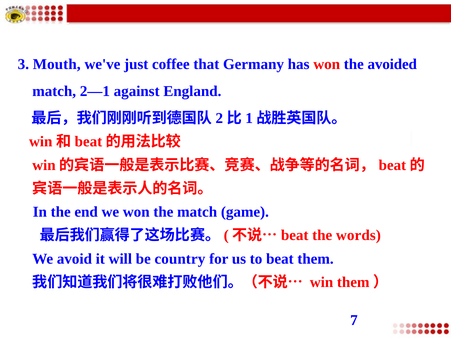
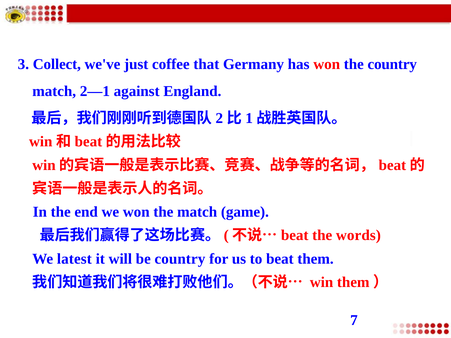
Mouth: Mouth -> Collect
the avoided: avoided -> country
avoid: avoid -> latest
